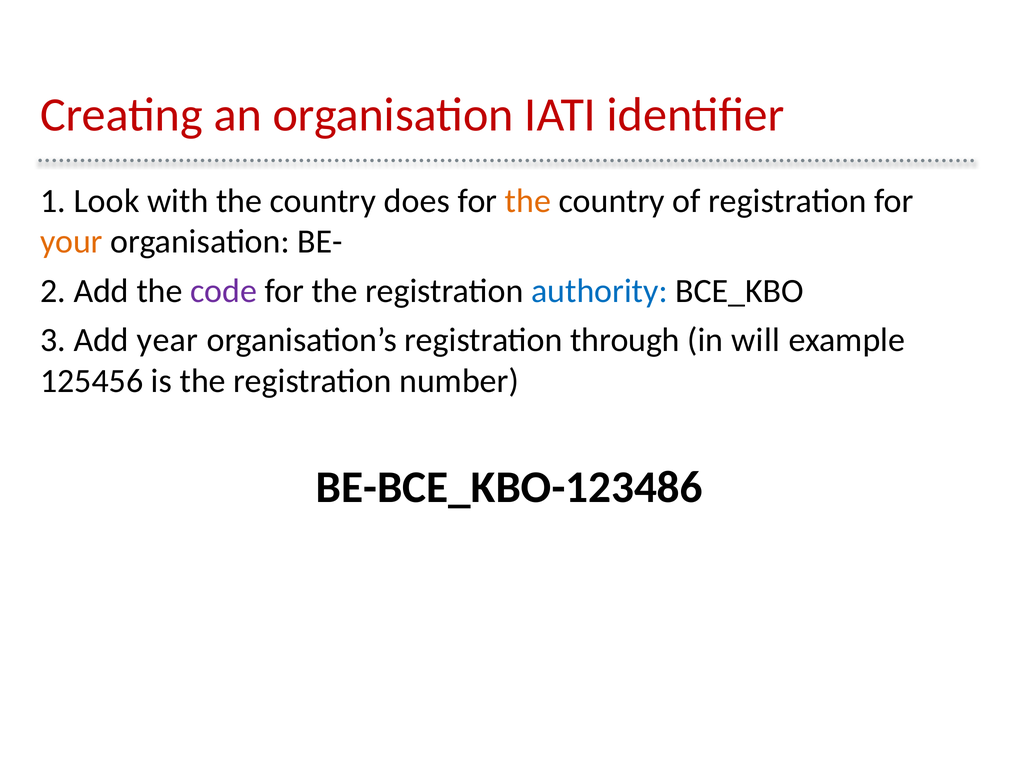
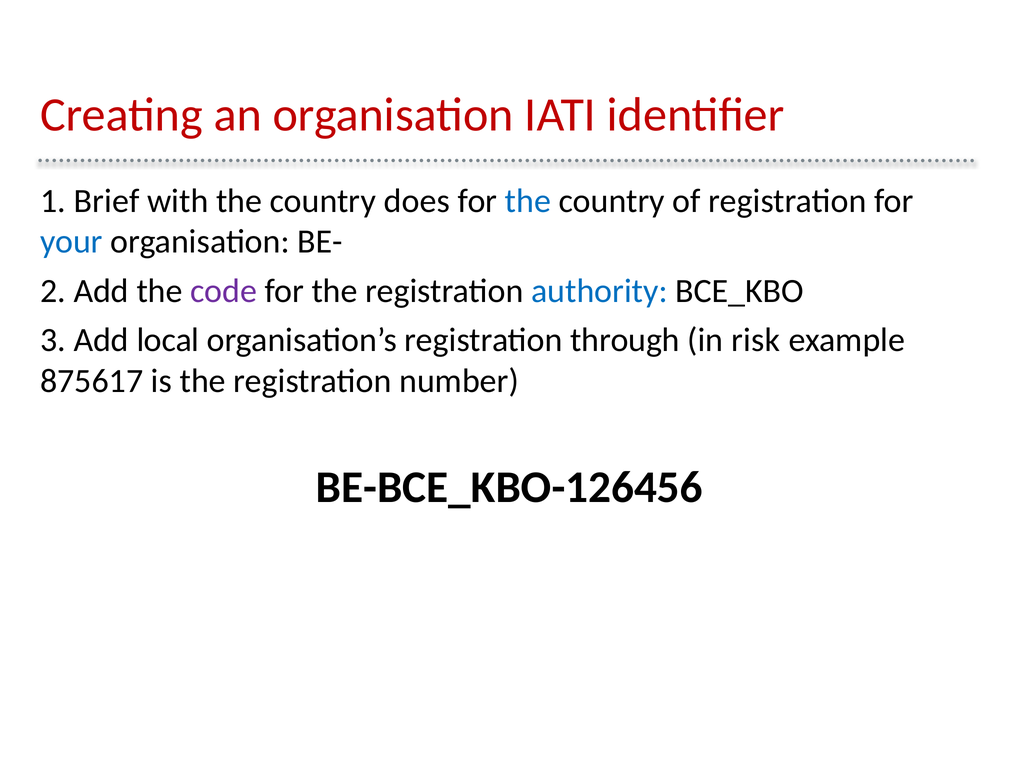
Look: Look -> Brief
the at (528, 201) colour: orange -> blue
your colour: orange -> blue
year: year -> local
will: will -> risk
125456: 125456 -> 875617
BE-BCE_KBO-123486: BE-BCE_KBO-123486 -> BE-BCE_KBO-126456
